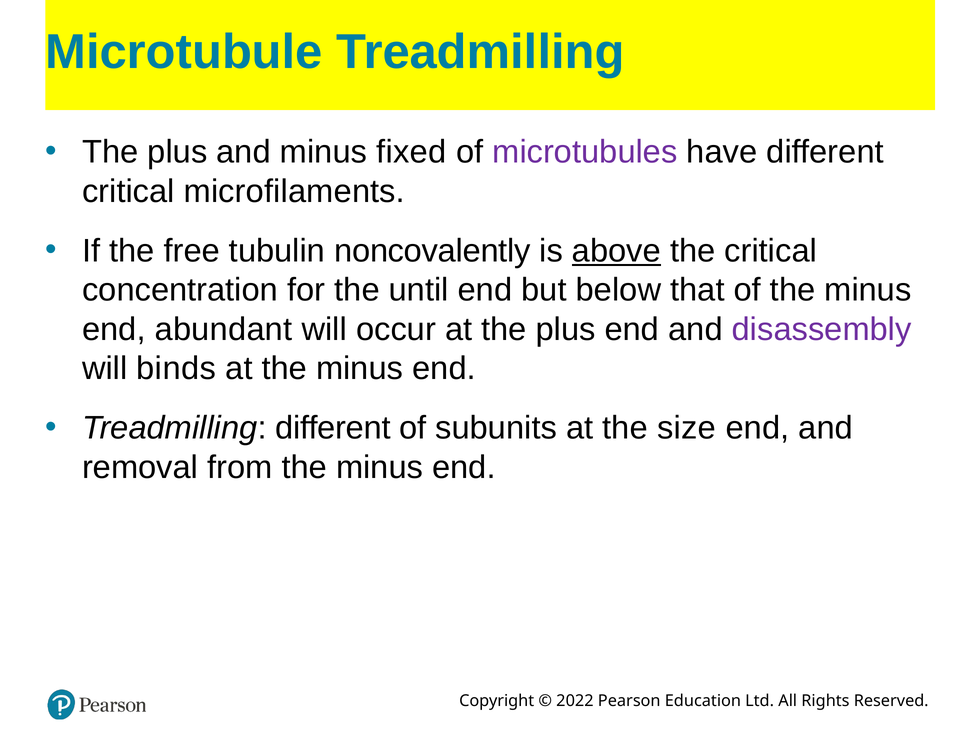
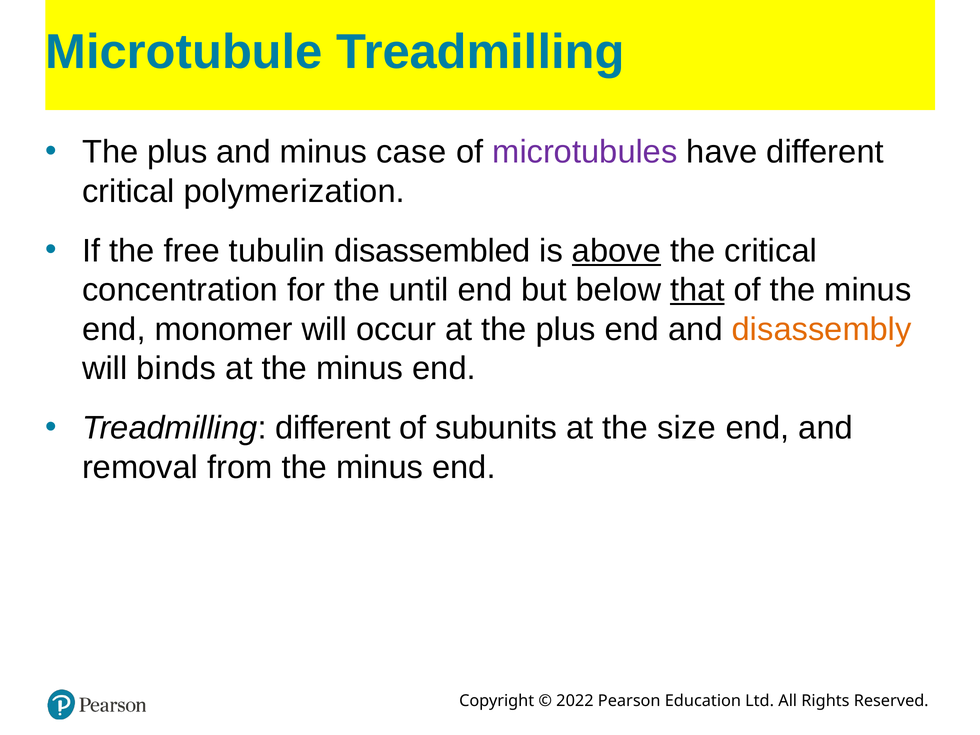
fixed: fixed -> case
microfilaments: microfilaments -> polymerization
noncovalently: noncovalently -> disassembled
that underline: none -> present
abundant: abundant -> monomer
disassembly colour: purple -> orange
